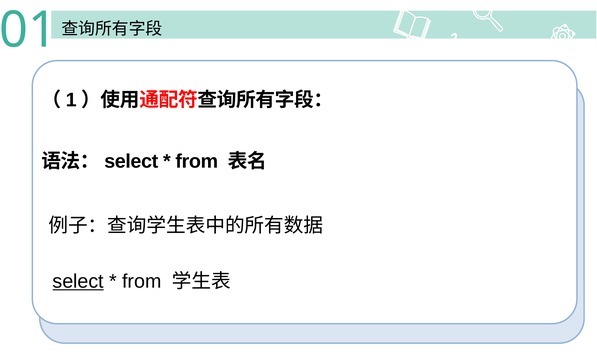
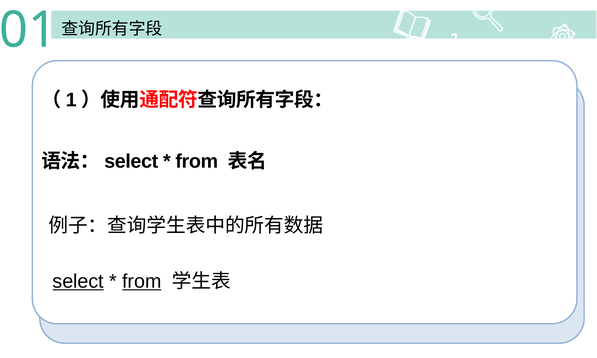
from at (142, 281) underline: none -> present
